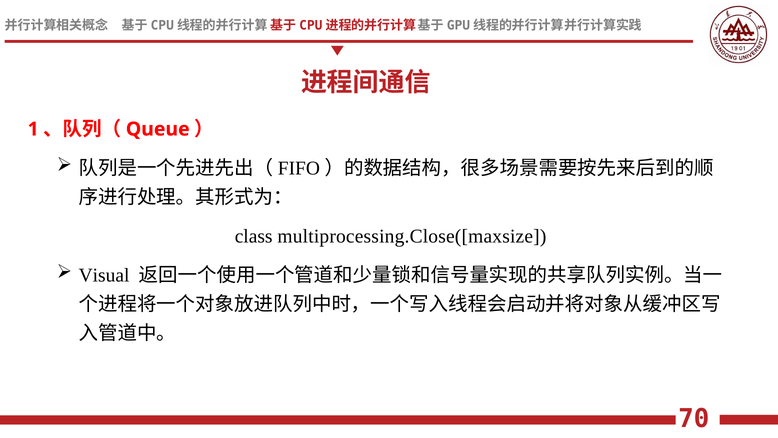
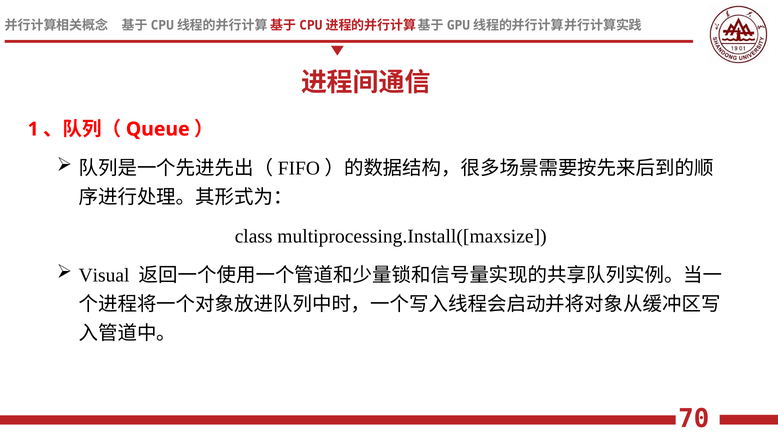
multiprocessing.Close([maxsize: multiprocessing.Close([maxsize -> multiprocessing.Install([maxsize
